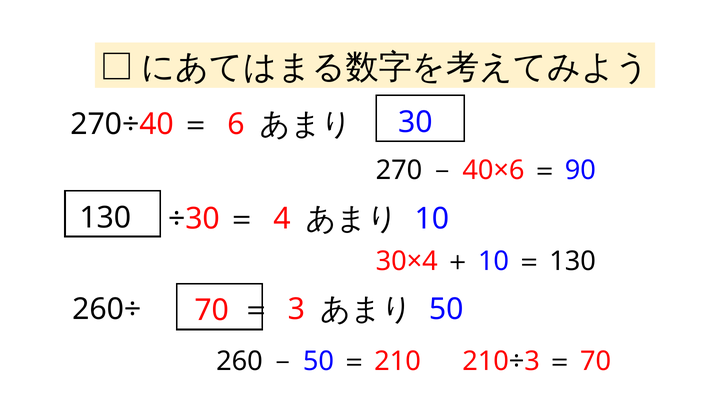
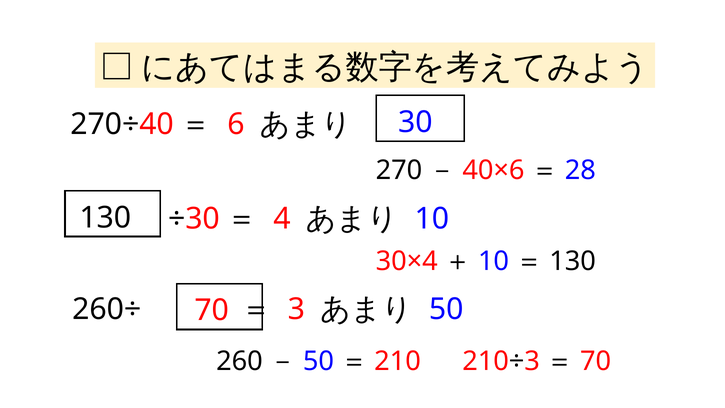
90: 90 -> 28
